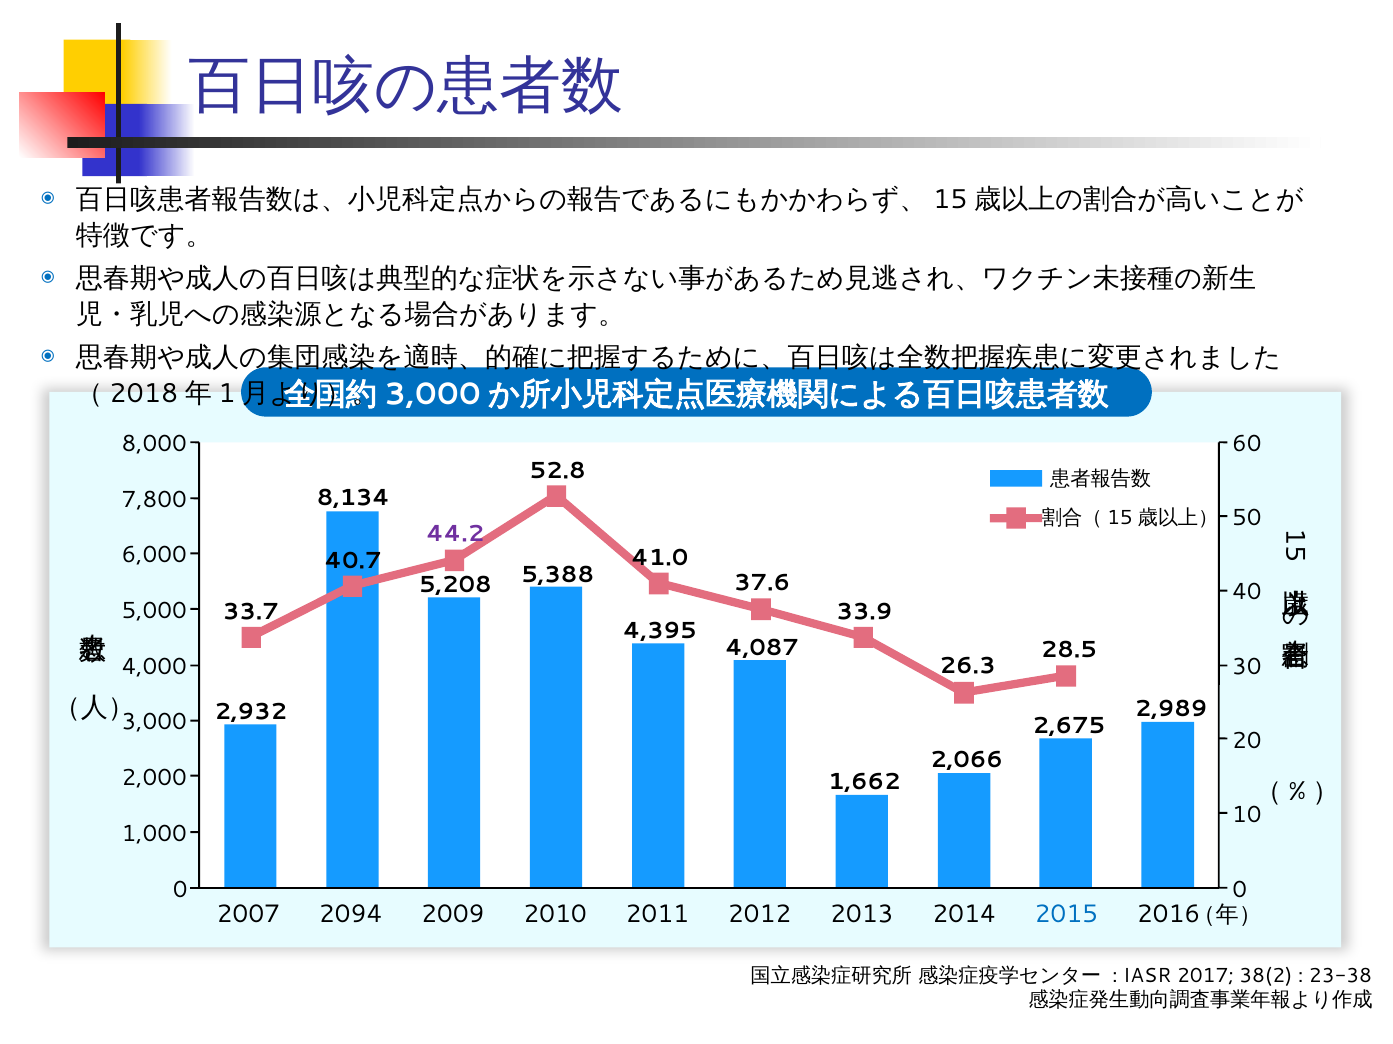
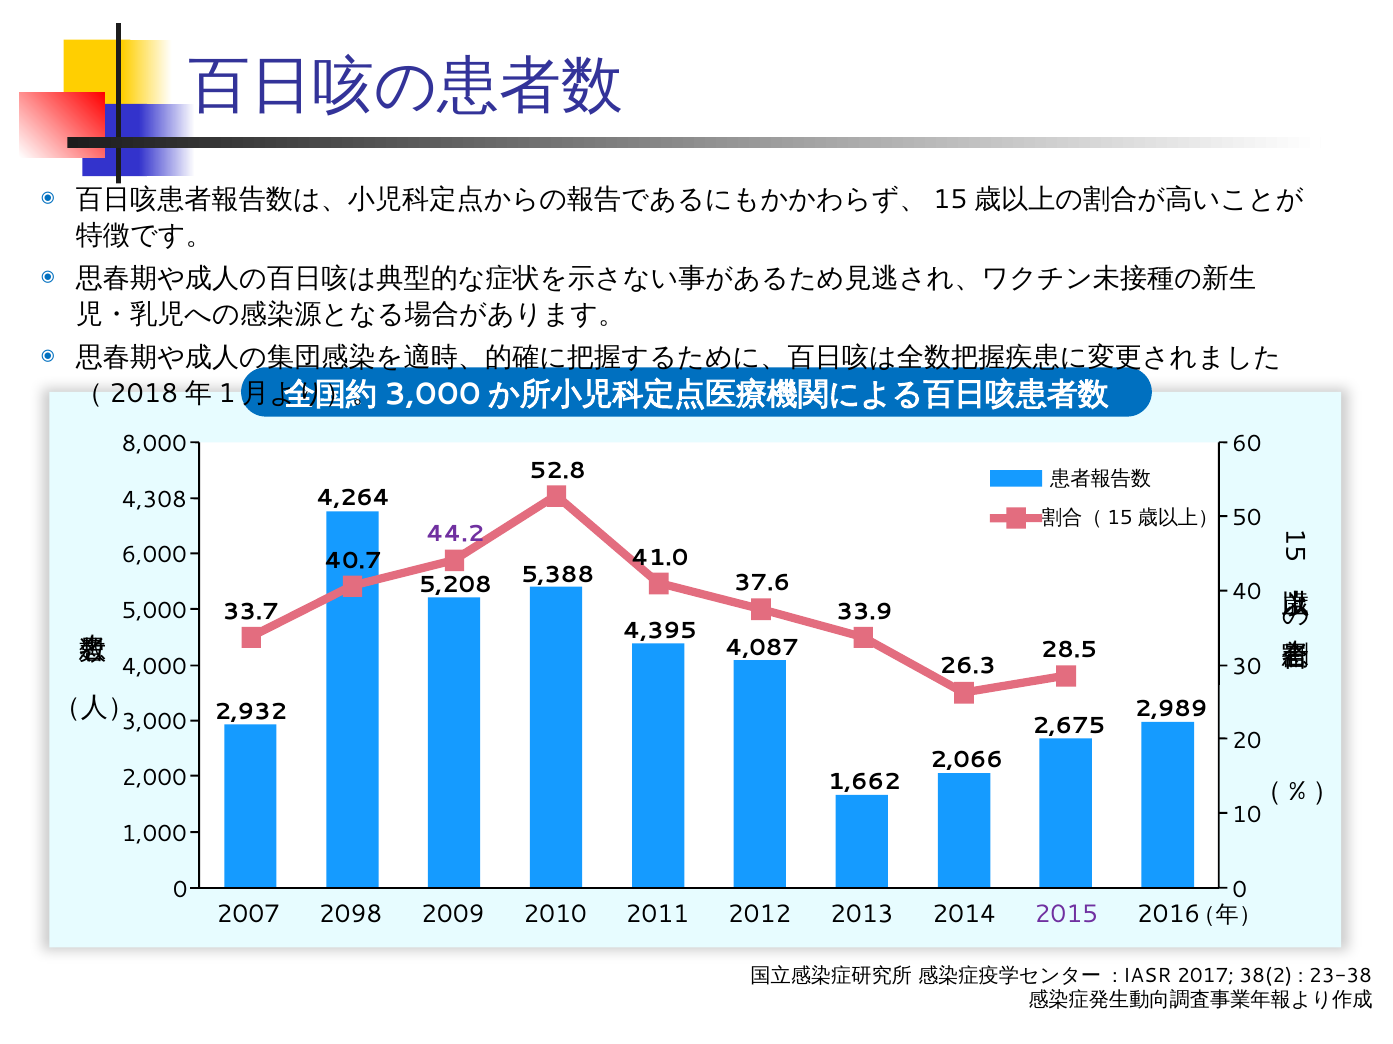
8,134: 8,134 -> 4,264
7,800: 7,800 -> 4,308
2094: 2094 -> 2098
2015 colour: blue -> purple
